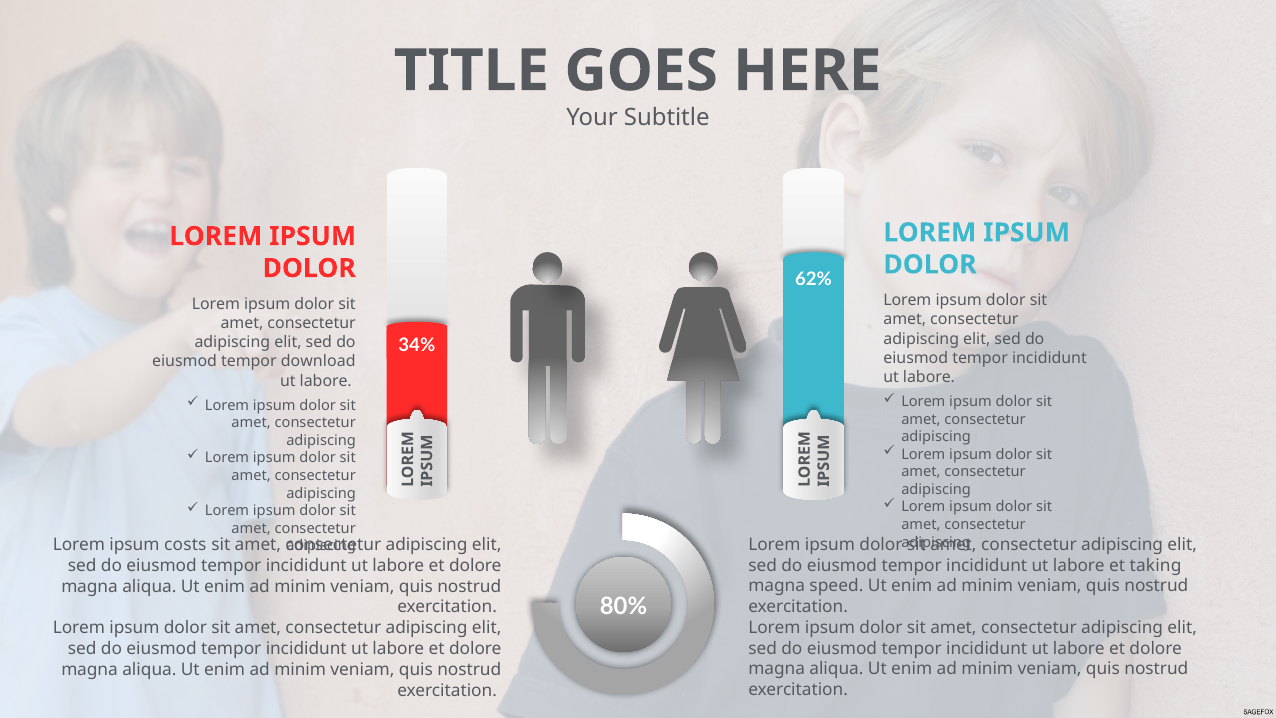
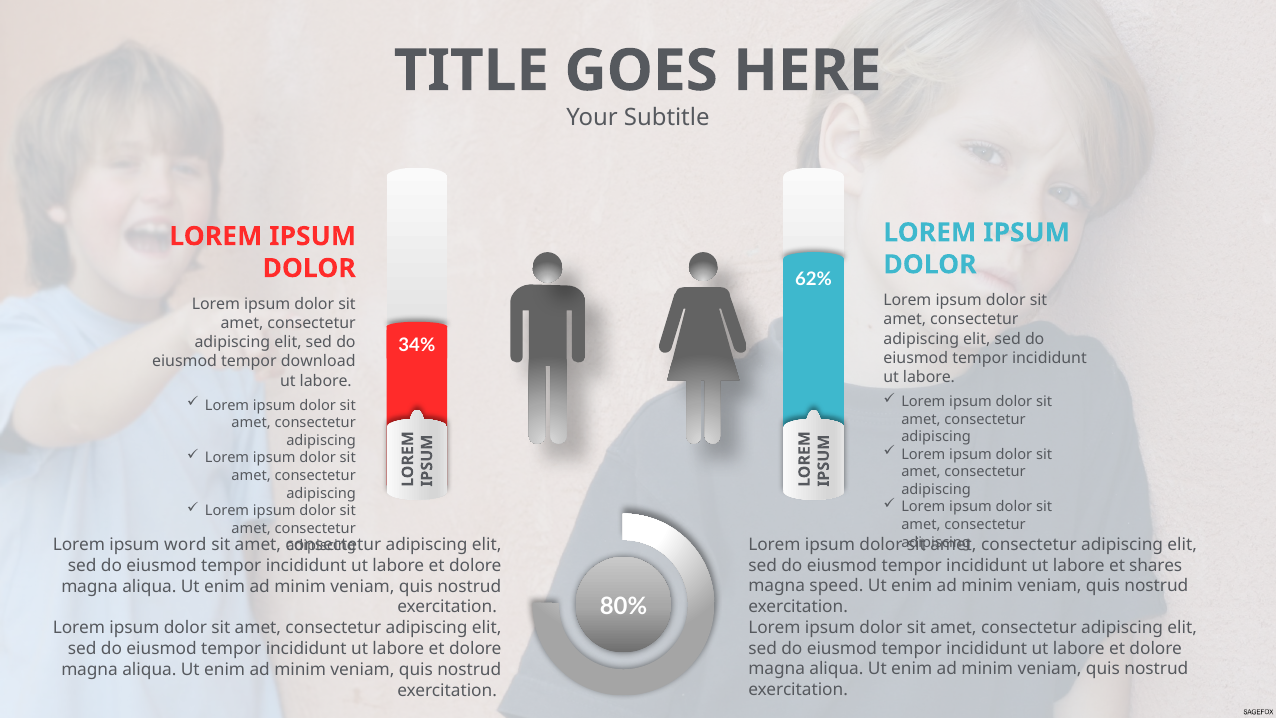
costs: costs -> word
taking: taking -> shares
